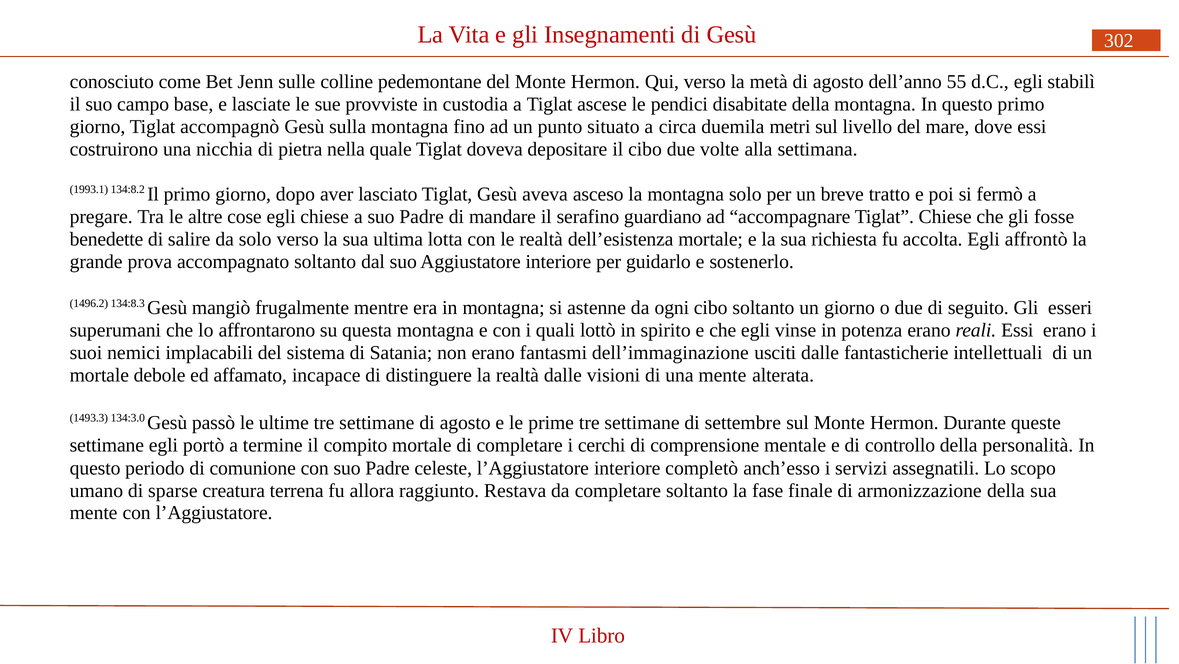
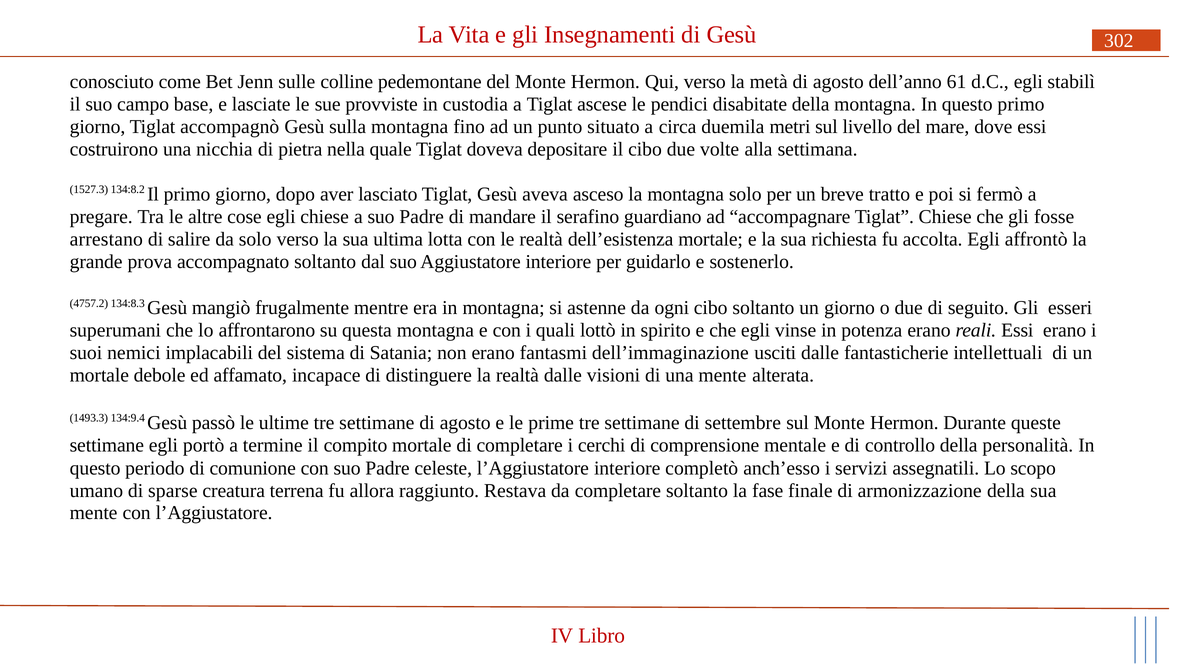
55: 55 -> 61
1993.1: 1993.1 -> 1527.3
benedette: benedette -> arrestano
1496.2: 1496.2 -> 4757.2
134:3.0: 134:3.0 -> 134:9.4
